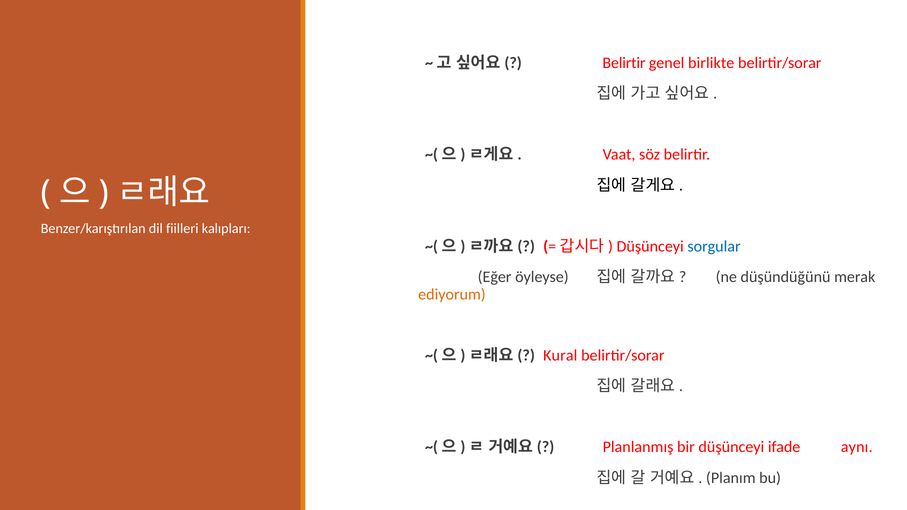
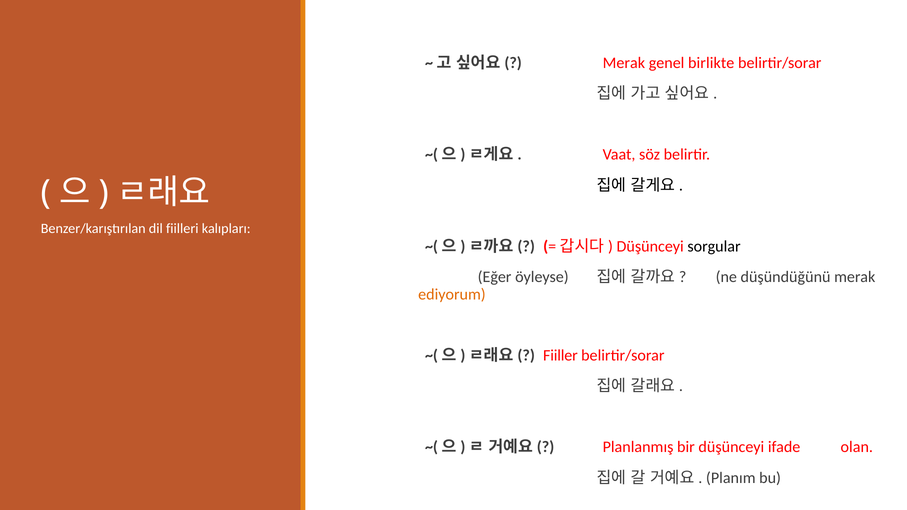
Belirtir at (624, 63): Belirtir -> Merak
sorgular colour: blue -> black
Kural: Kural -> Fiiller
aynı: aynı -> olan
